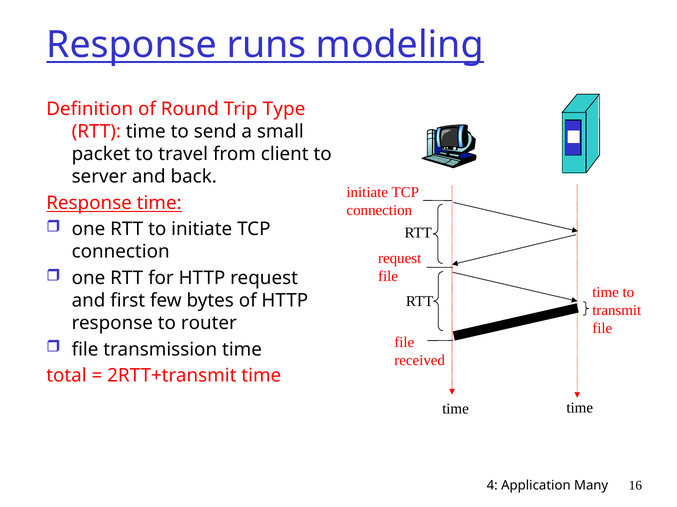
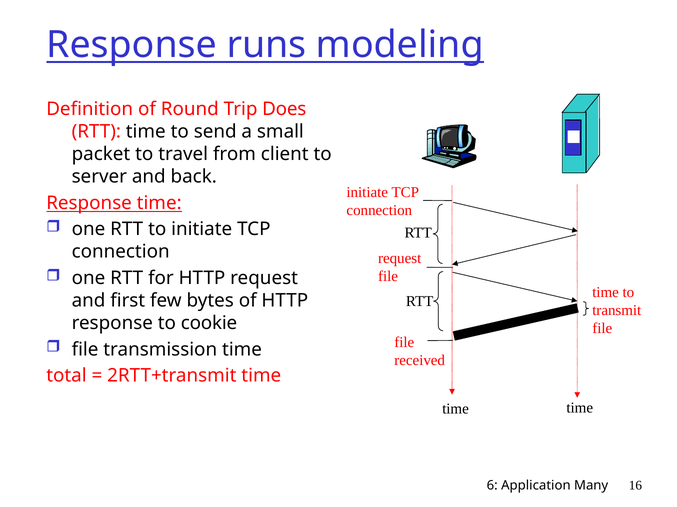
Type: Type -> Does
router: router -> cookie
4: 4 -> 6
